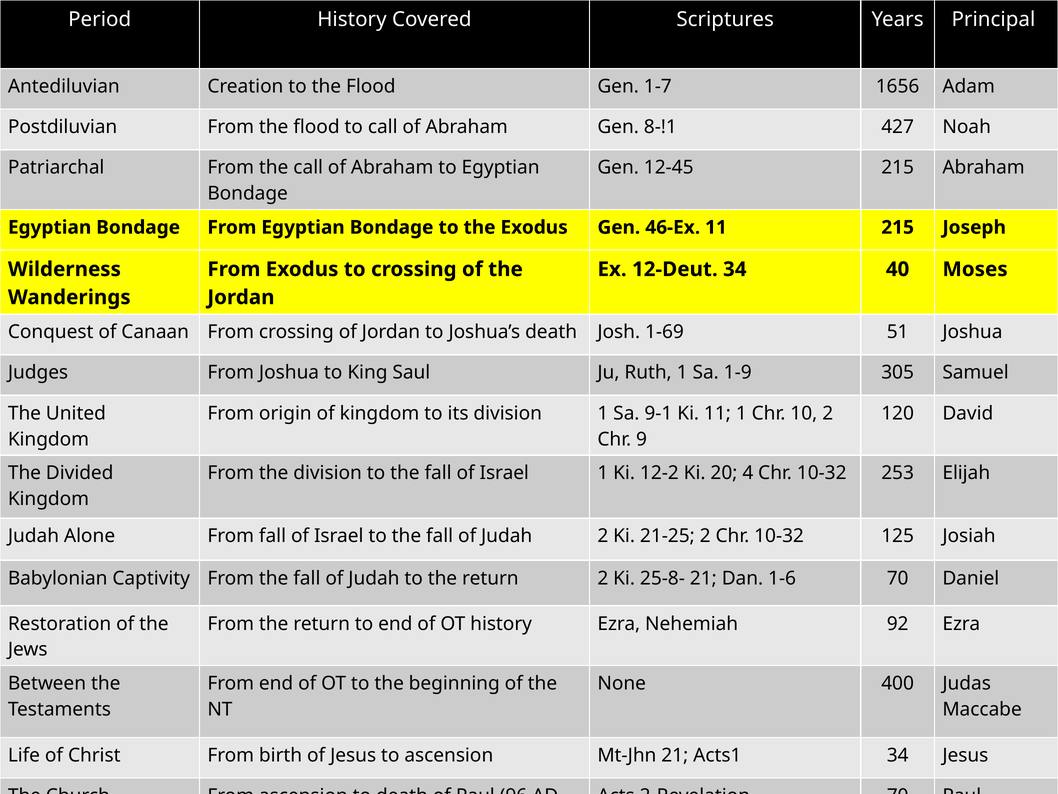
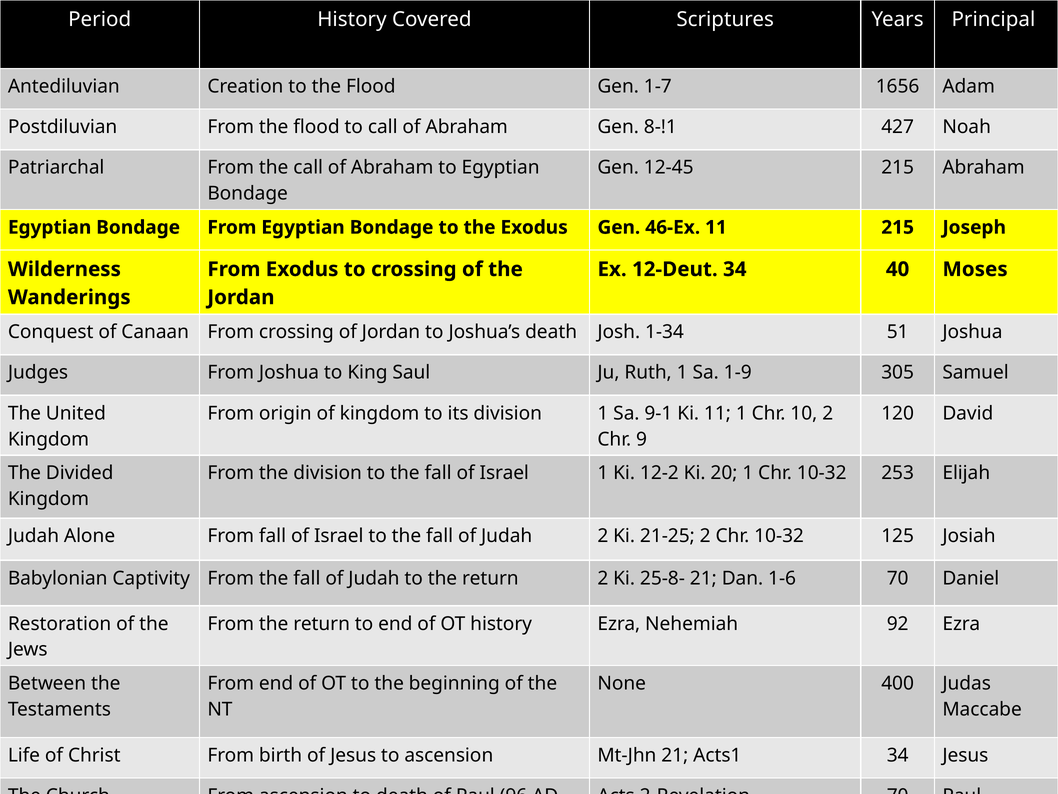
1-69: 1-69 -> 1-34
20 4: 4 -> 1
